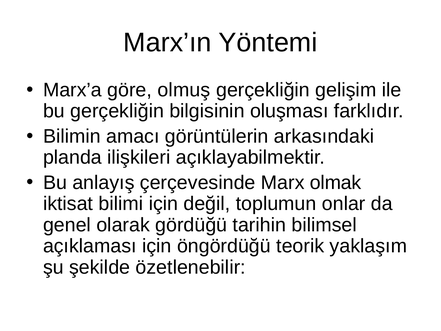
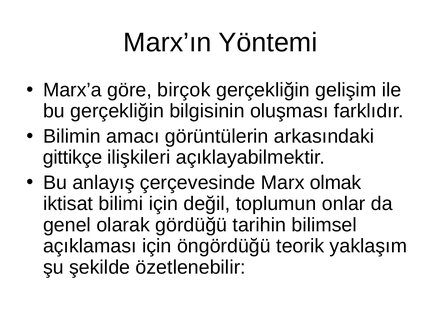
olmuş: olmuş -> birçok
planda: planda -> gittikçe
